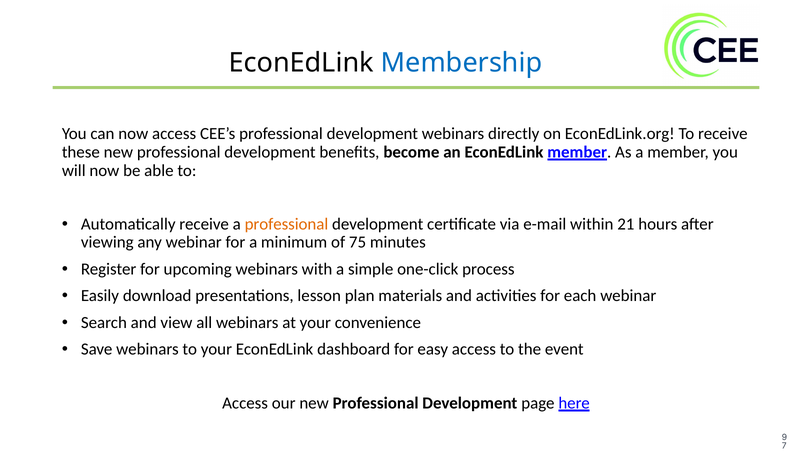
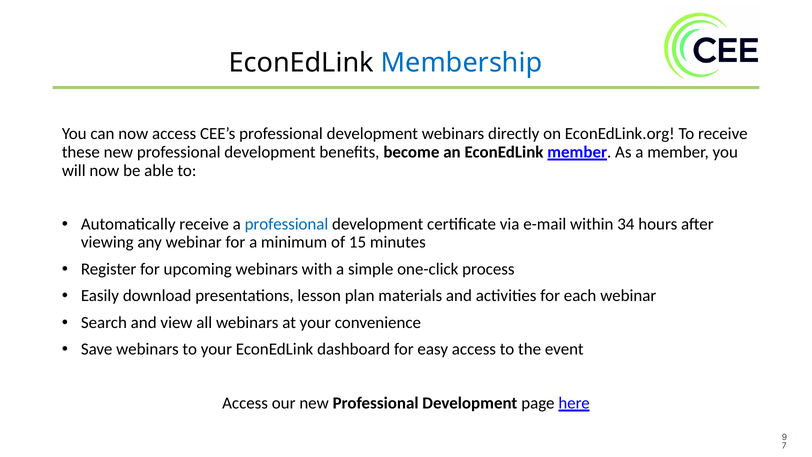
professional at (286, 224) colour: orange -> blue
21: 21 -> 34
75: 75 -> 15
